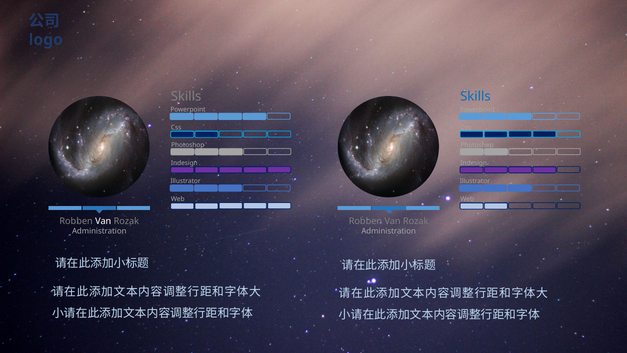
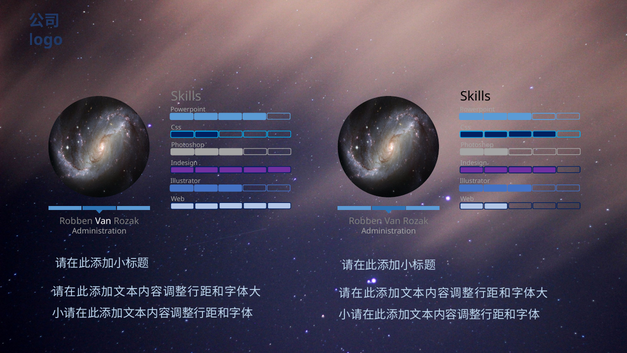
Skills at (475, 96) colour: blue -> black
